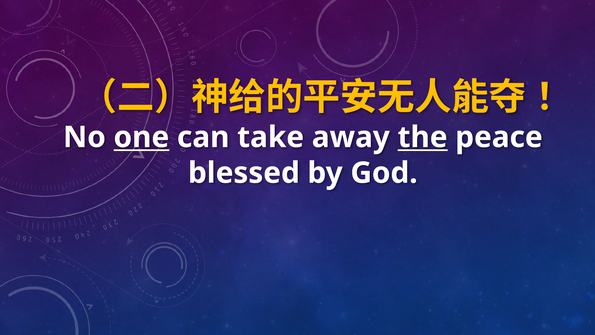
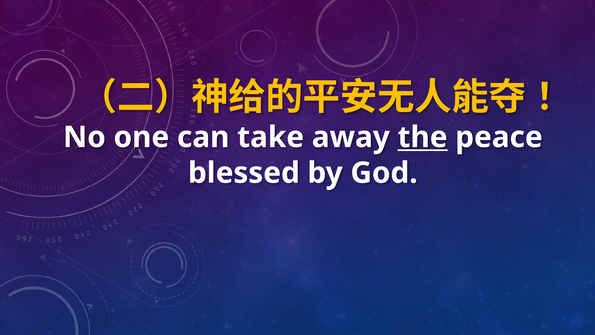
one underline: present -> none
